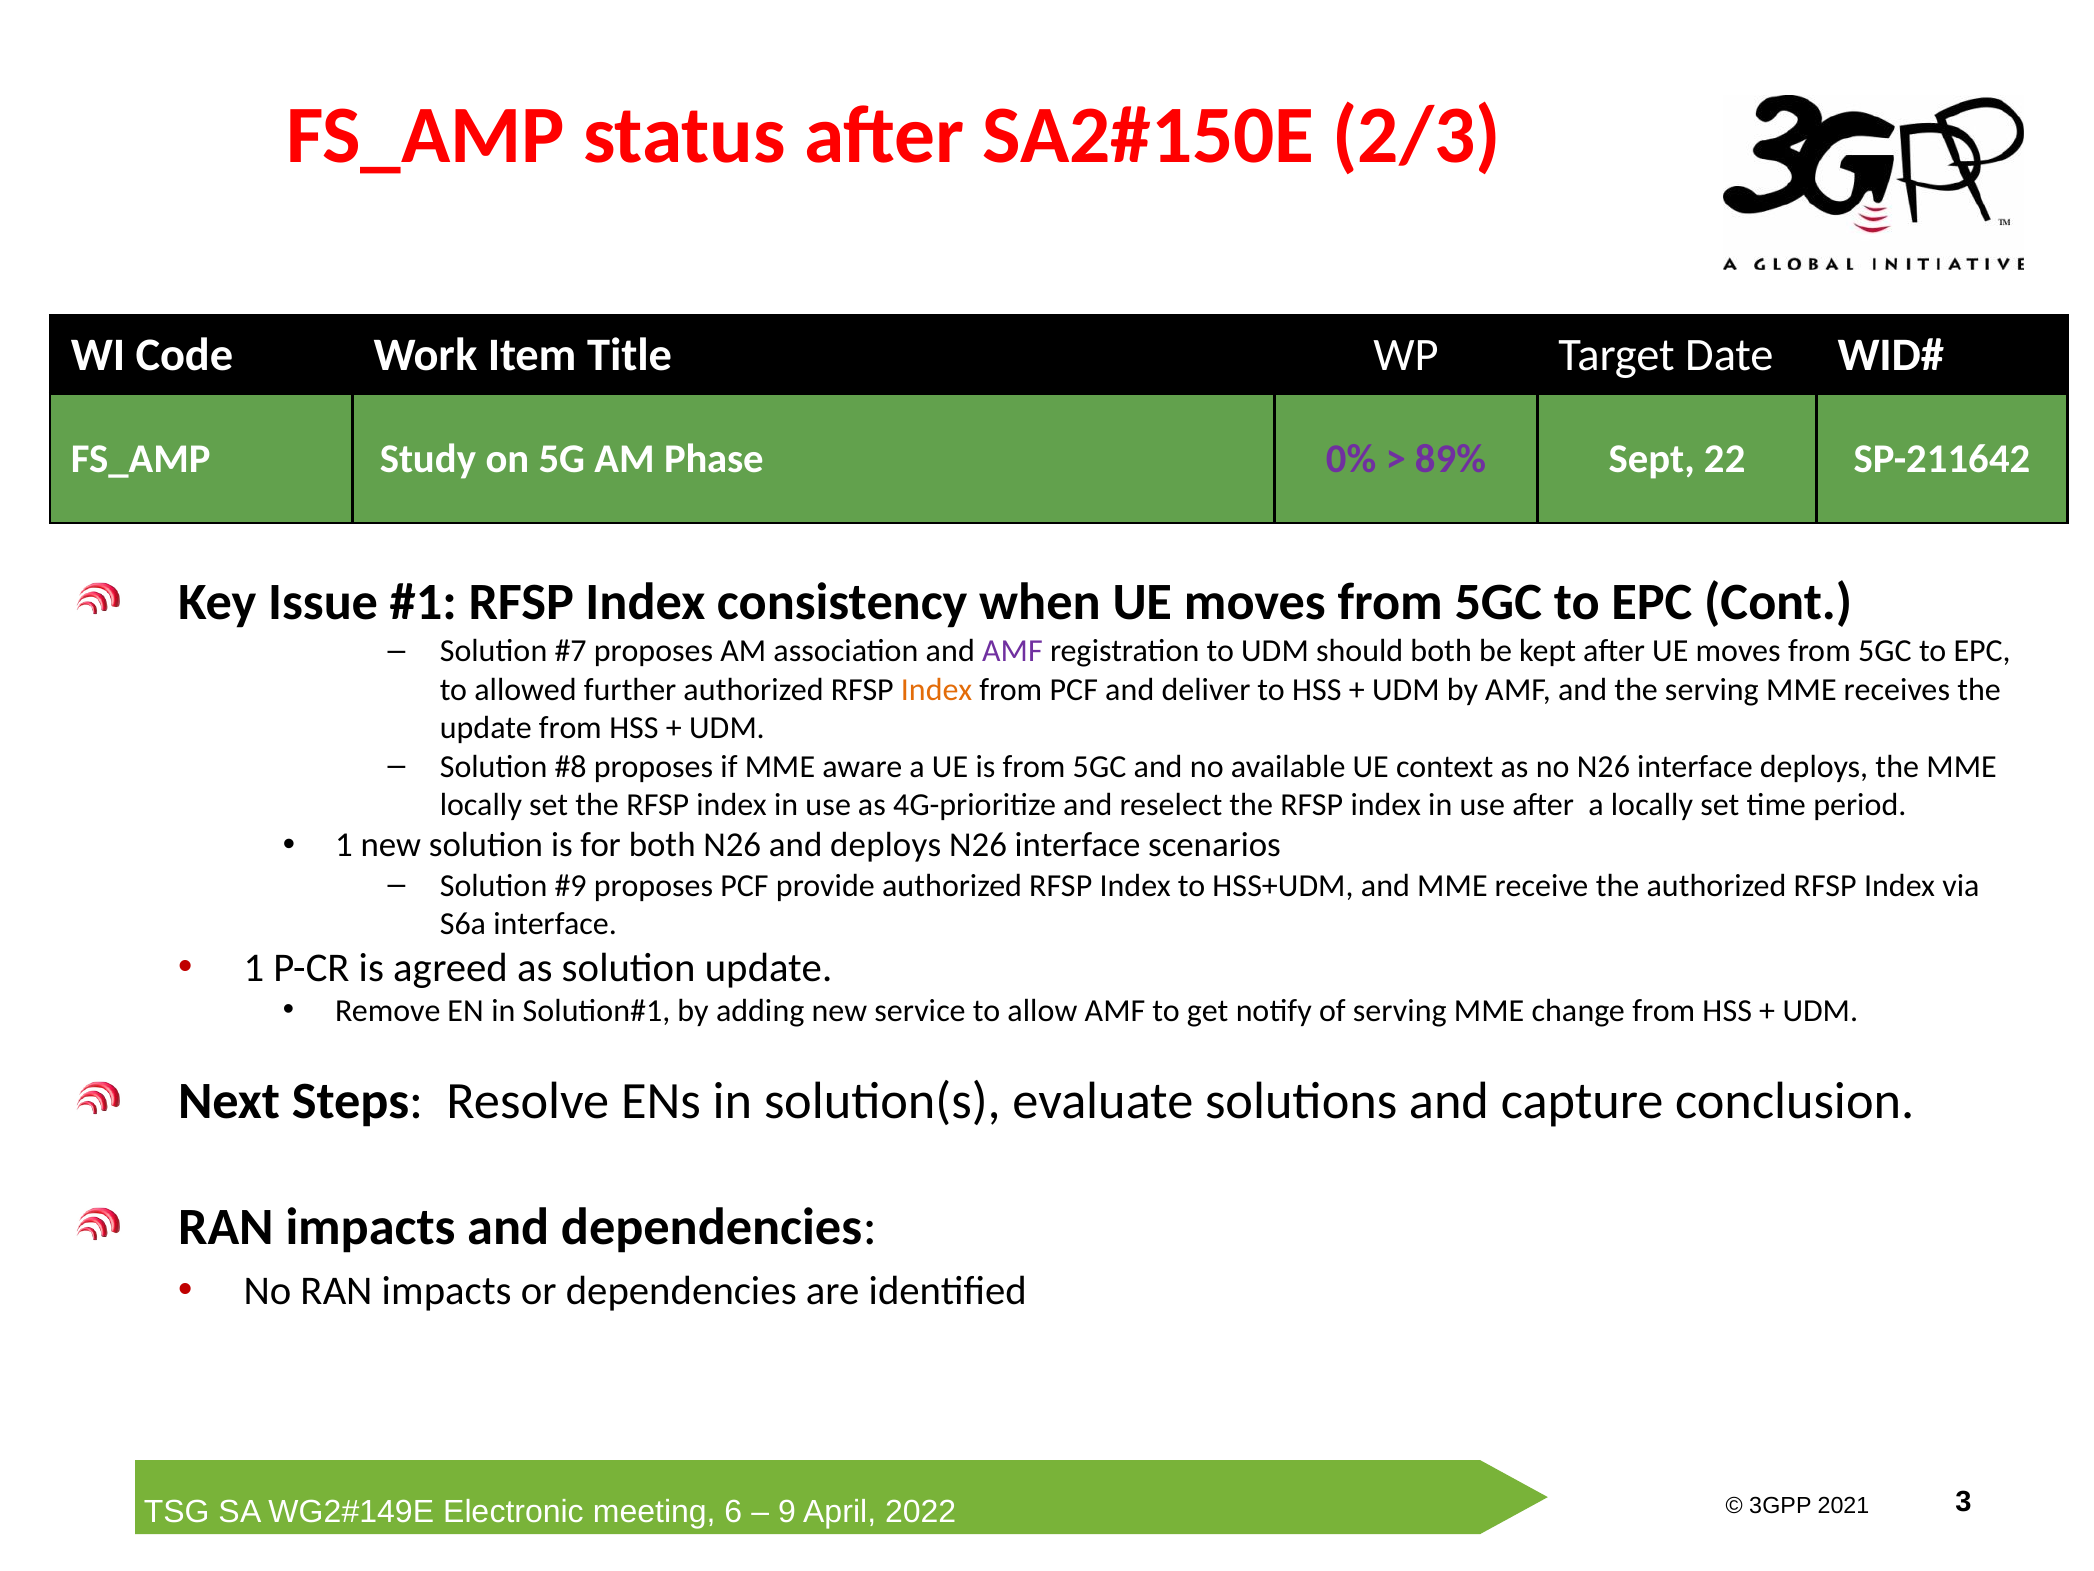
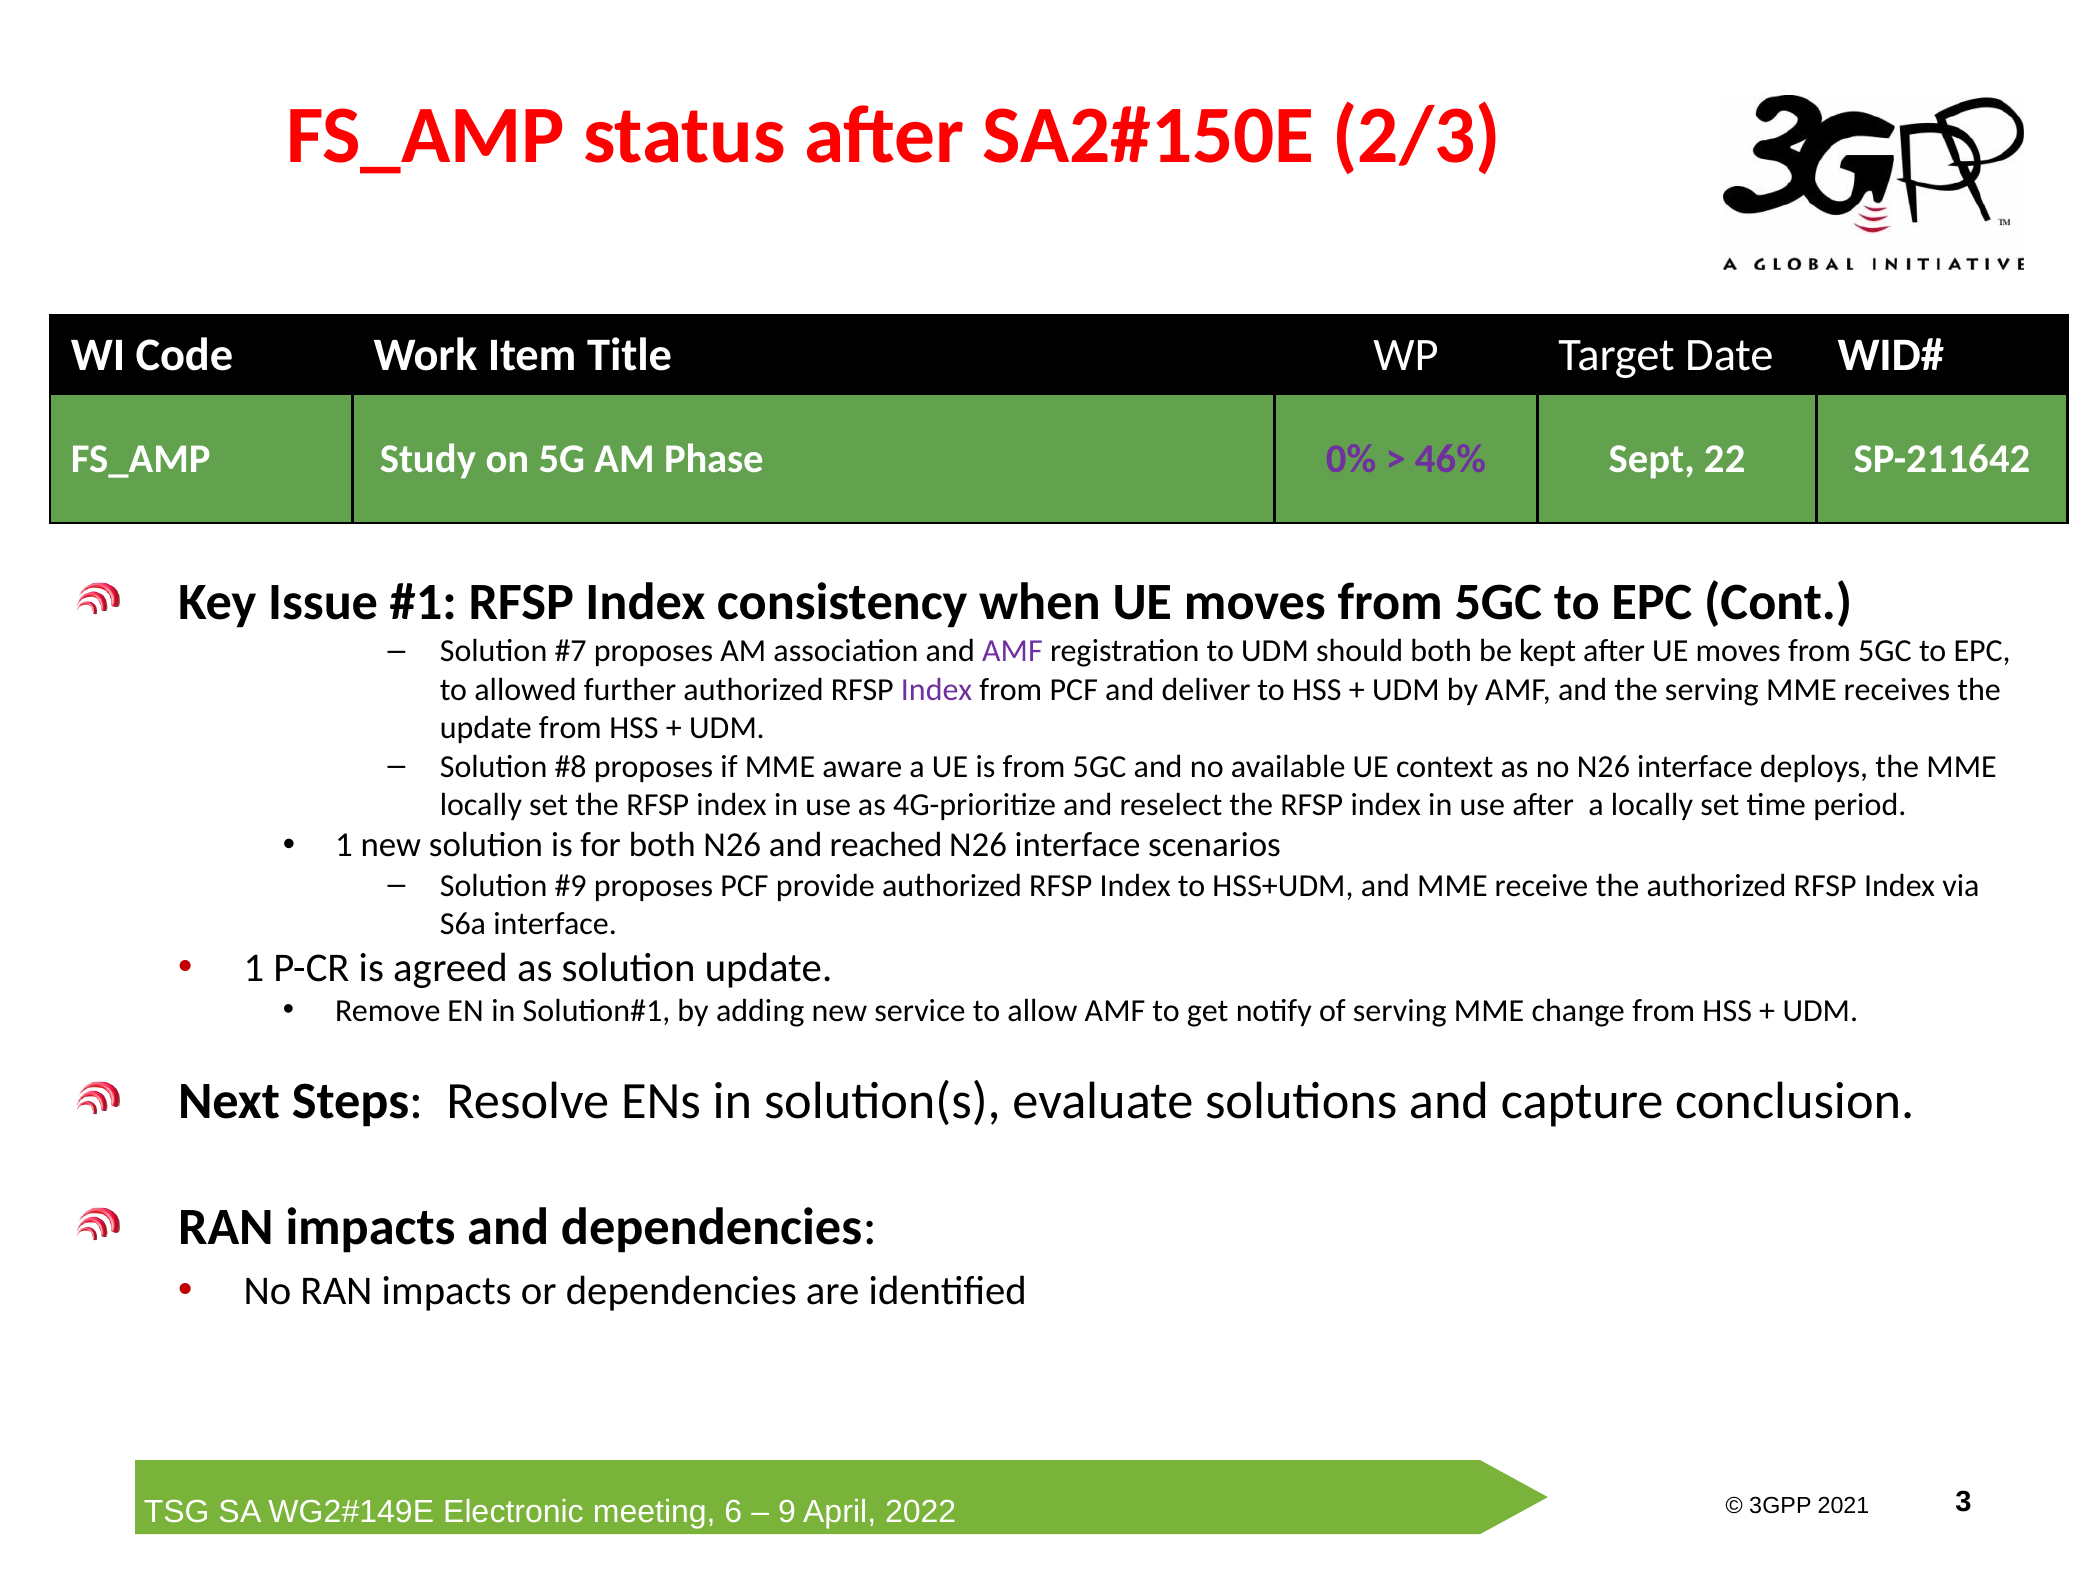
89%: 89% -> 46%
Index at (937, 690) colour: orange -> purple
and deploys: deploys -> reached
